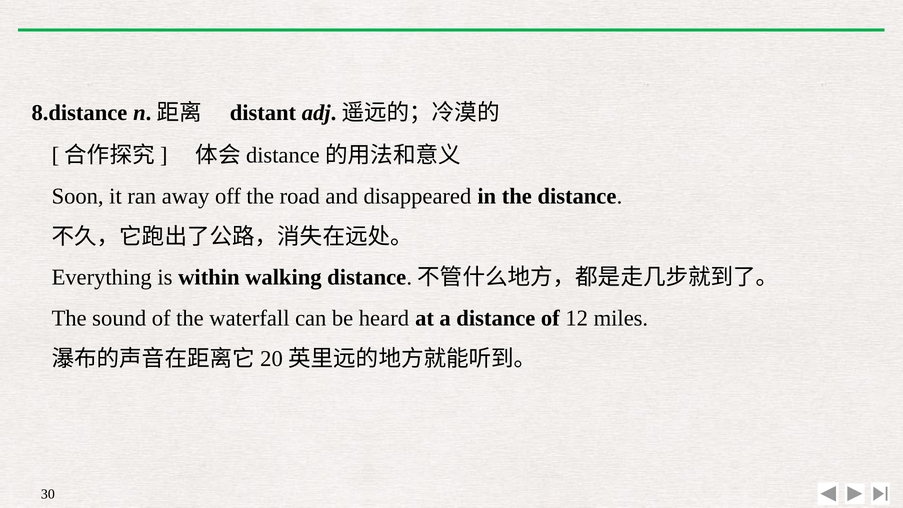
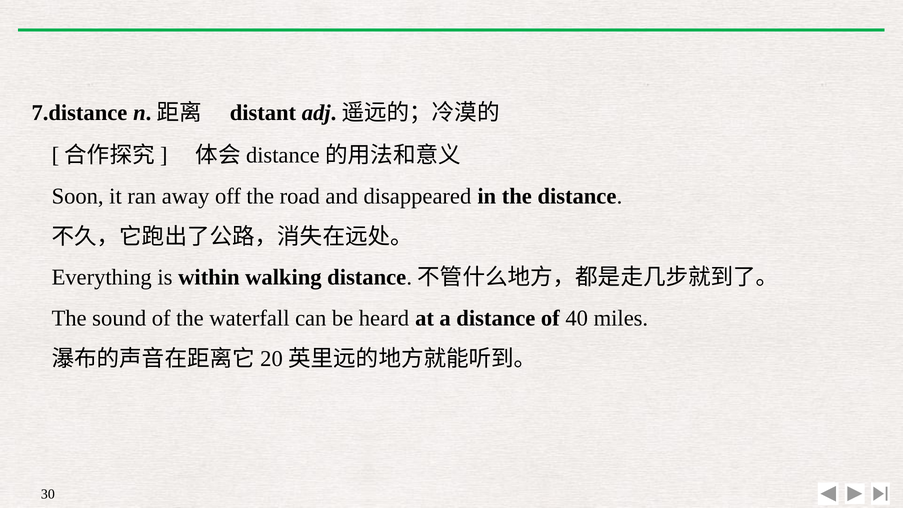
8.distance: 8.distance -> 7.distance
12: 12 -> 40
